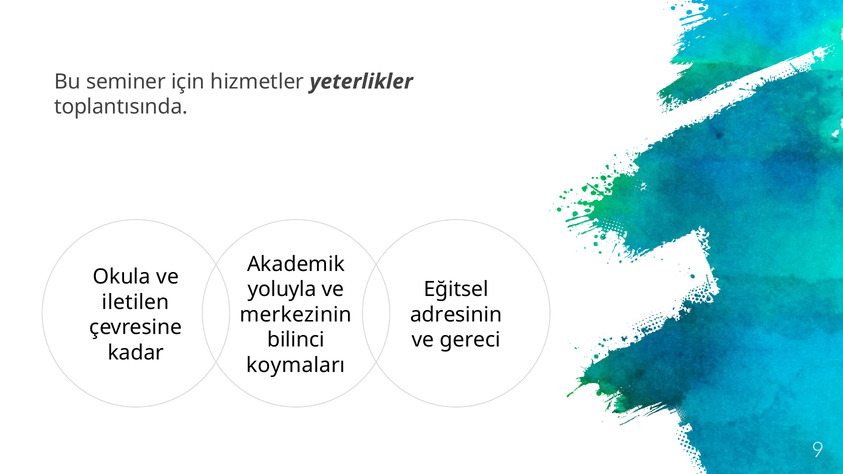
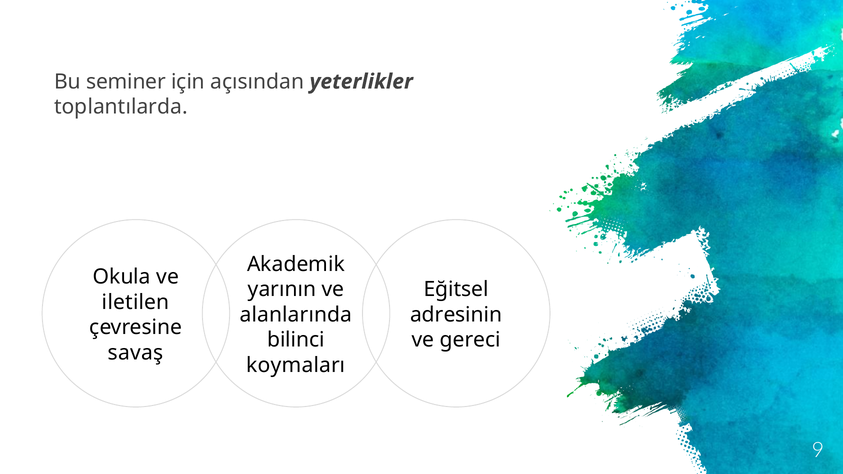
hizmetler: hizmetler -> açısından
toplantısında: toplantısında -> toplantılarda
yoluyla: yoluyla -> yarının
merkezinin: merkezinin -> alanlarında
kadar: kadar -> savaş
